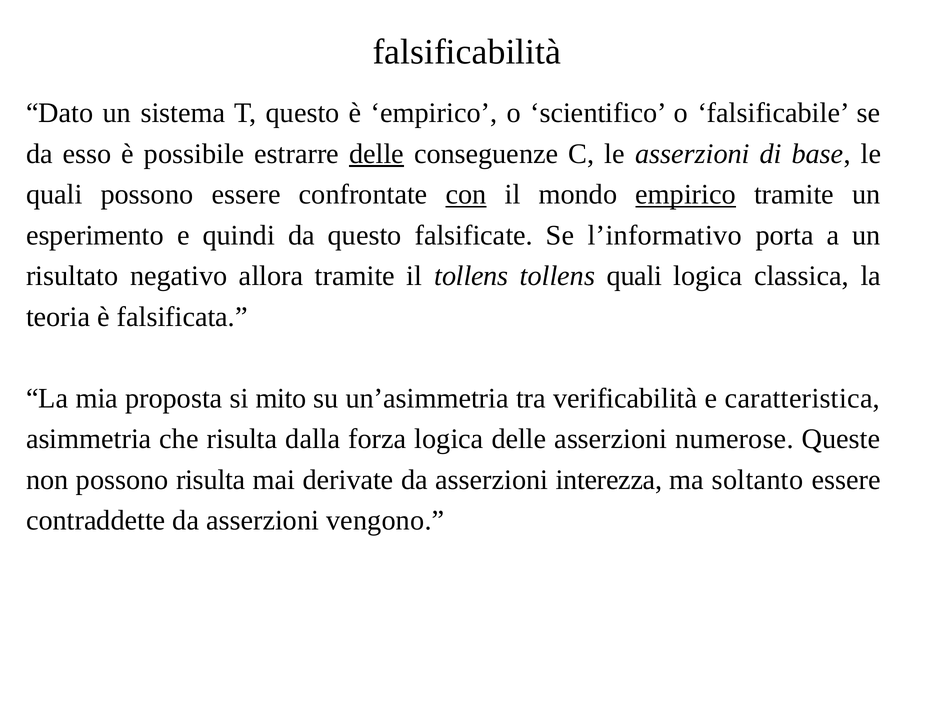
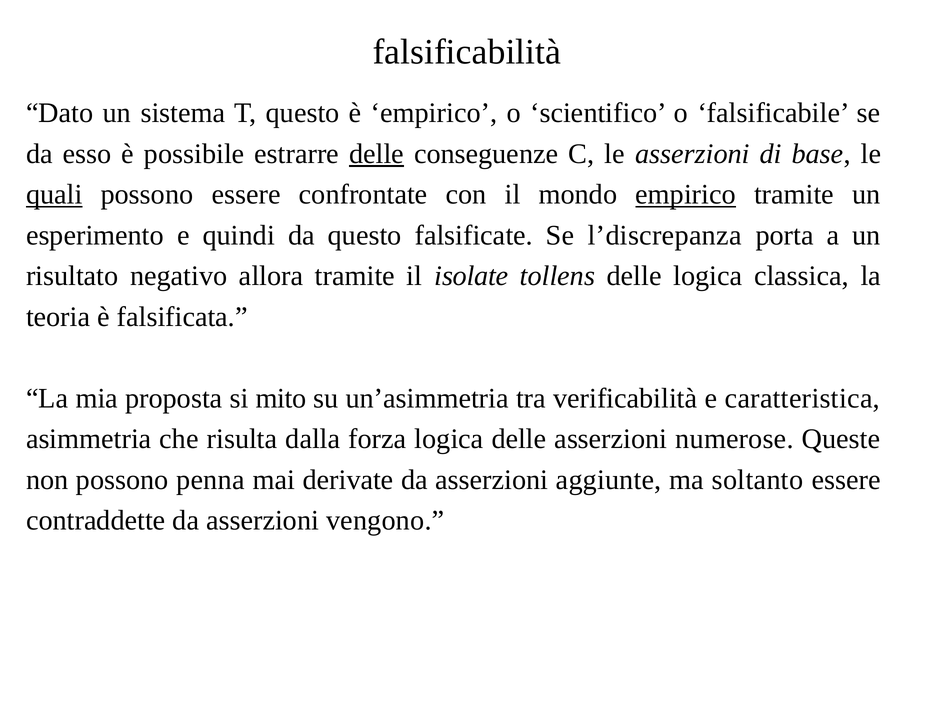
quali at (54, 194) underline: none -> present
con underline: present -> none
l’informativo: l’informativo -> l’discrepanza
il tollens: tollens -> isolate
tollens quali: quali -> delle
possono risulta: risulta -> penna
interezza: interezza -> aggiunte
